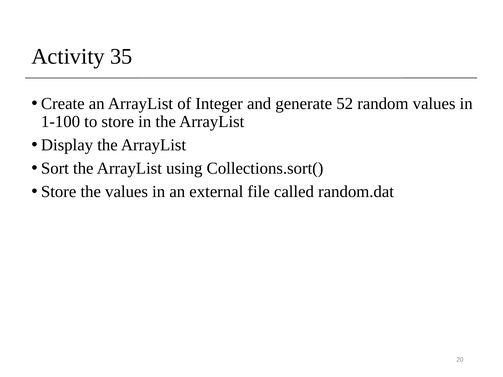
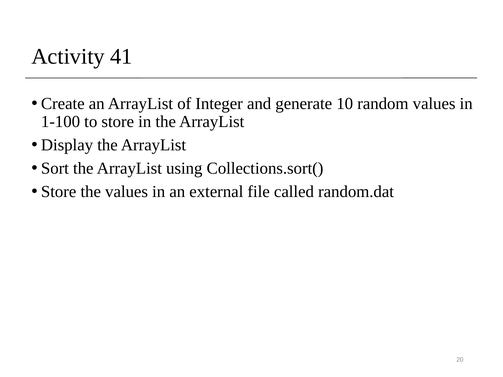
35: 35 -> 41
52: 52 -> 10
